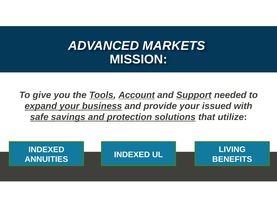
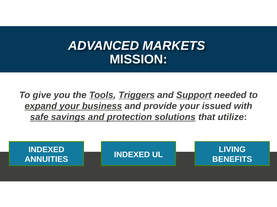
Account: Account -> Triggers
